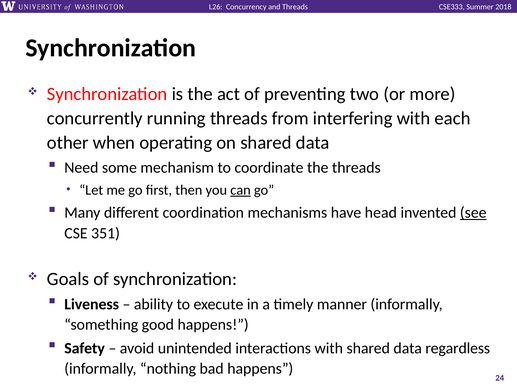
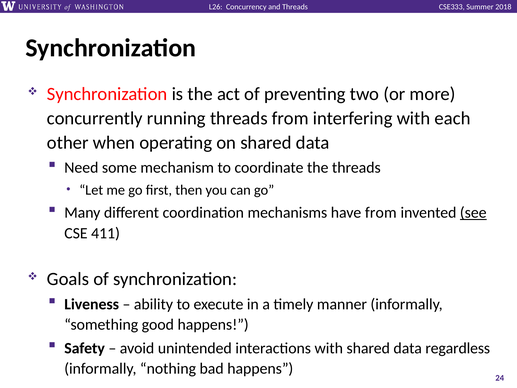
can underline: present -> none
have head: head -> from
351: 351 -> 411
